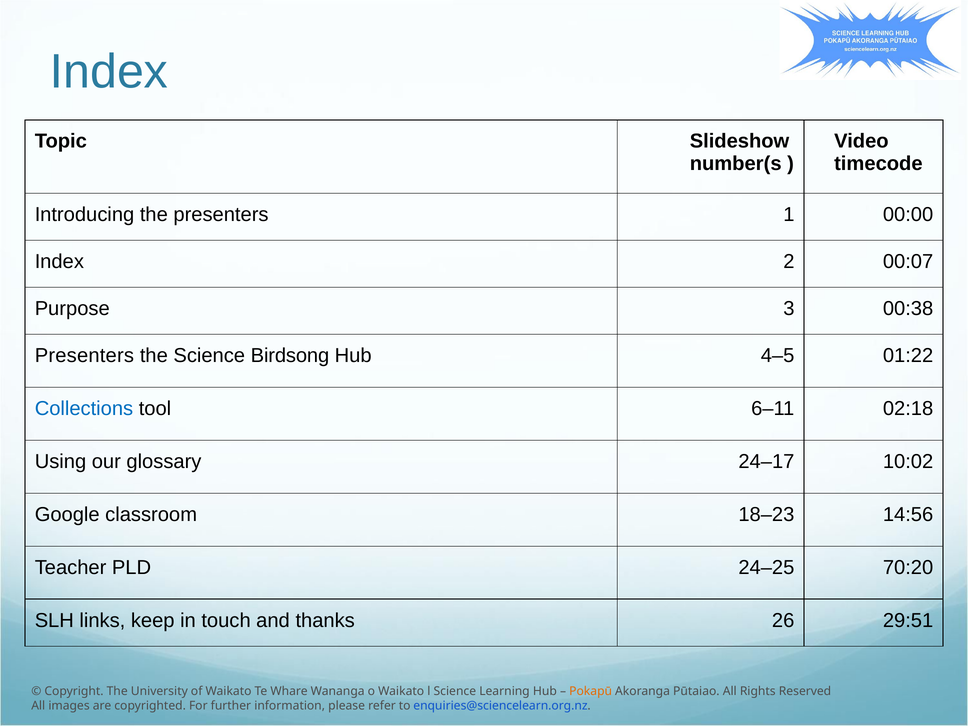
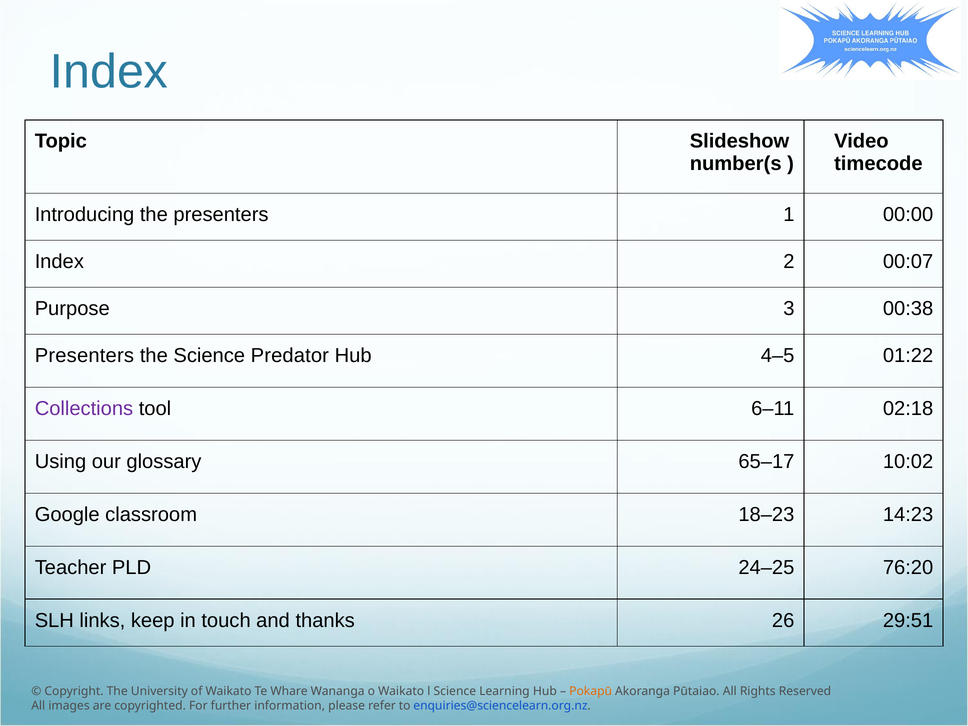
Birdsong: Birdsong -> Predator
Collections colour: blue -> purple
24–17: 24–17 -> 65–17
14:56: 14:56 -> 14:23
70:20: 70:20 -> 76:20
